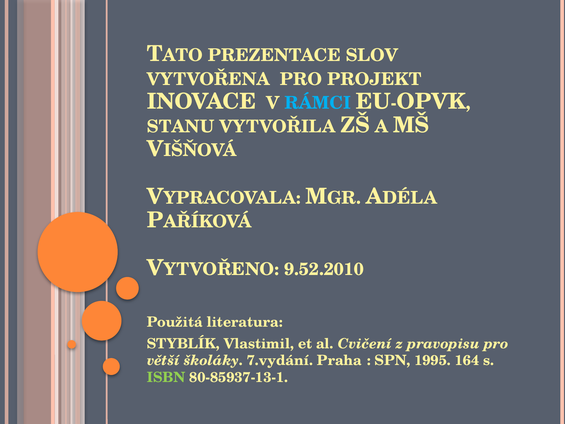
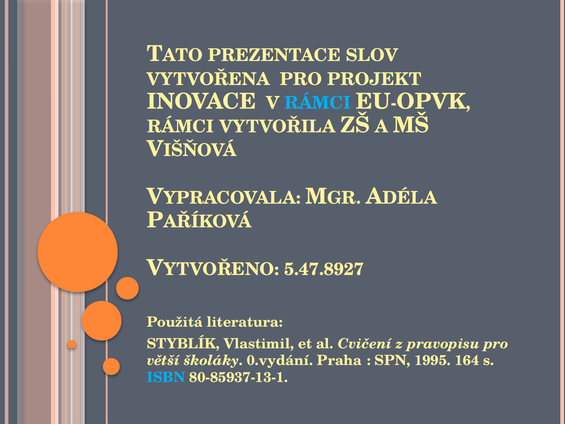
STANU at (181, 127): STANU -> RÁMCI
9.52.2010: 9.52.2010 -> 5.47.8927
7.vydání: 7.vydání -> 0.vydání
ISBN colour: light green -> light blue
